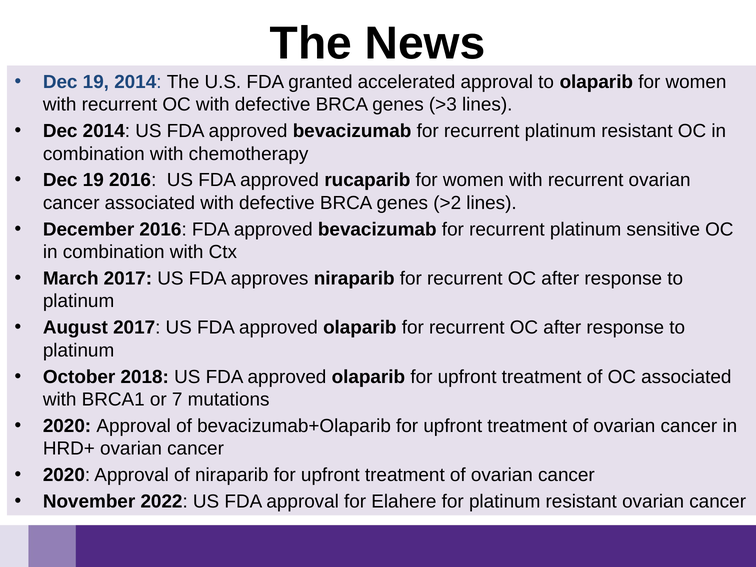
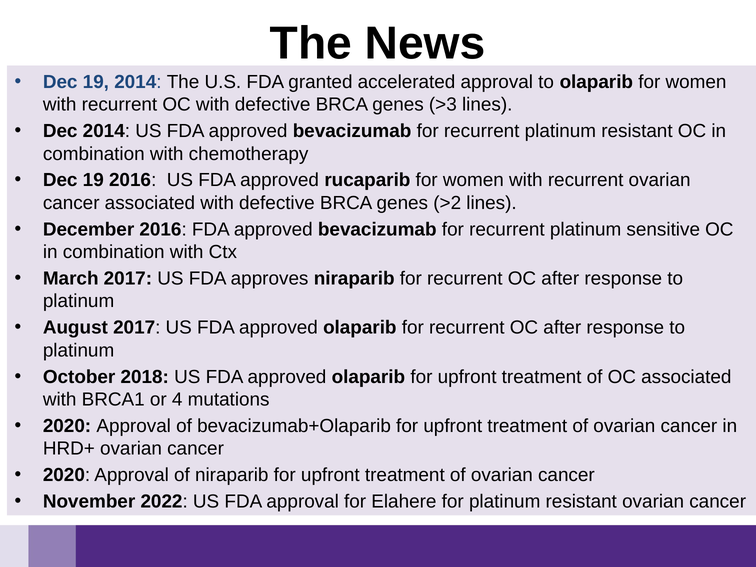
7: 7 -> 4
